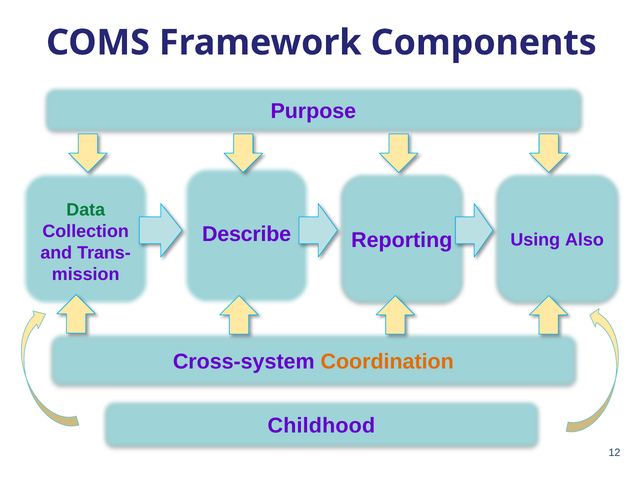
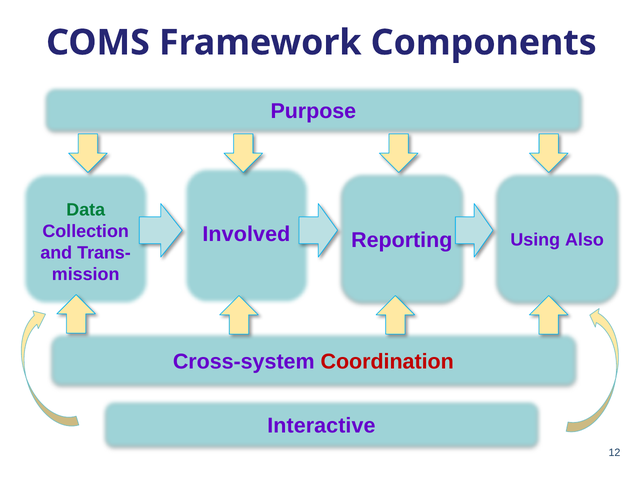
Describe: Describe -> Involved
Coordination colour: orange -> red
Childhood: Childhood -> Interactive
